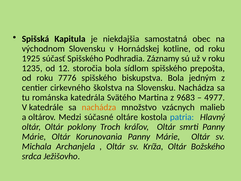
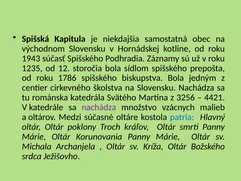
1925: 1925 -> 1943
7776: 7776 -> 1786
9683: 9683 -> 3256
4977: 4977 -> 4421
nachádza at (99, 107) colour: orange -> purple
